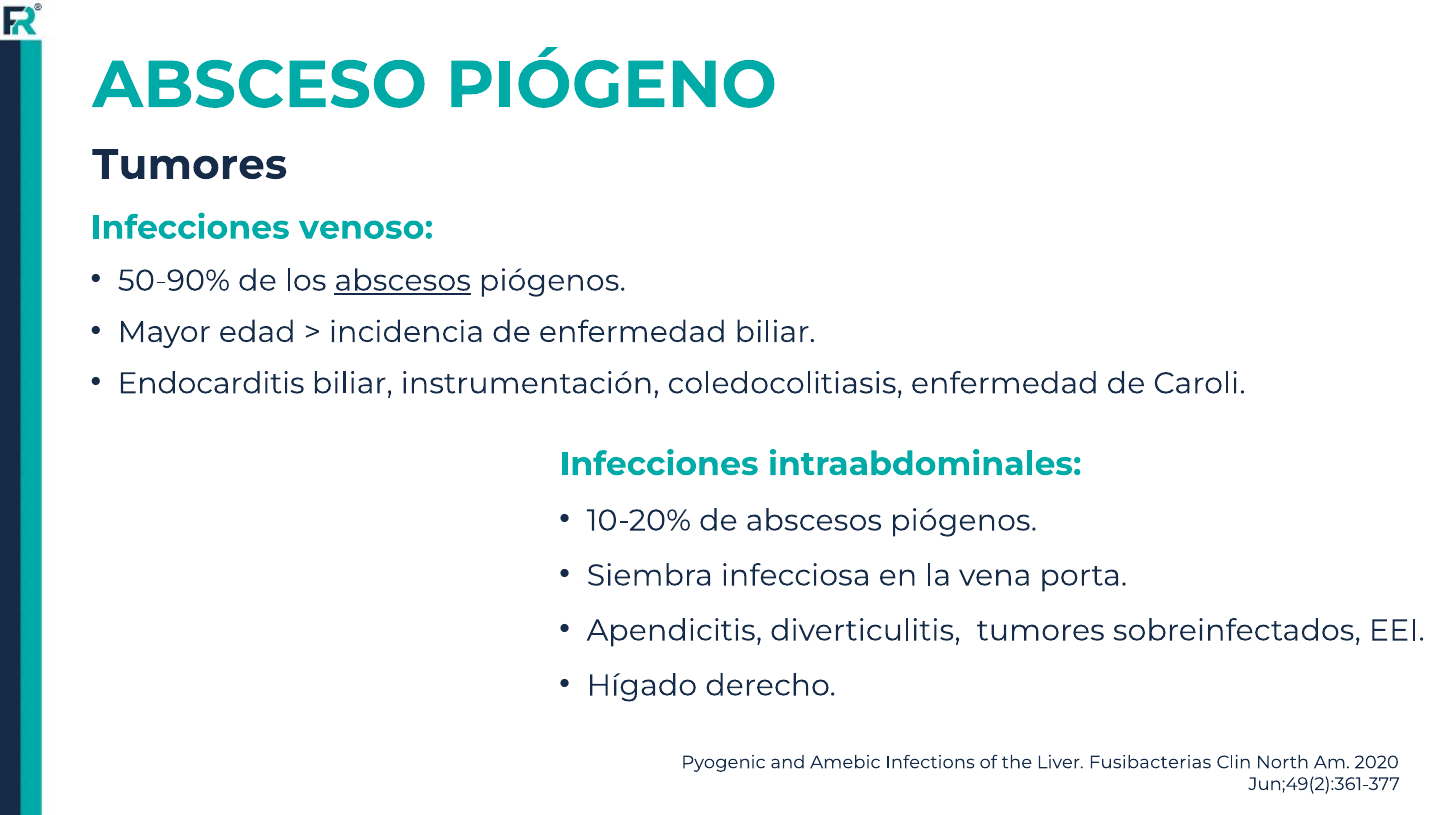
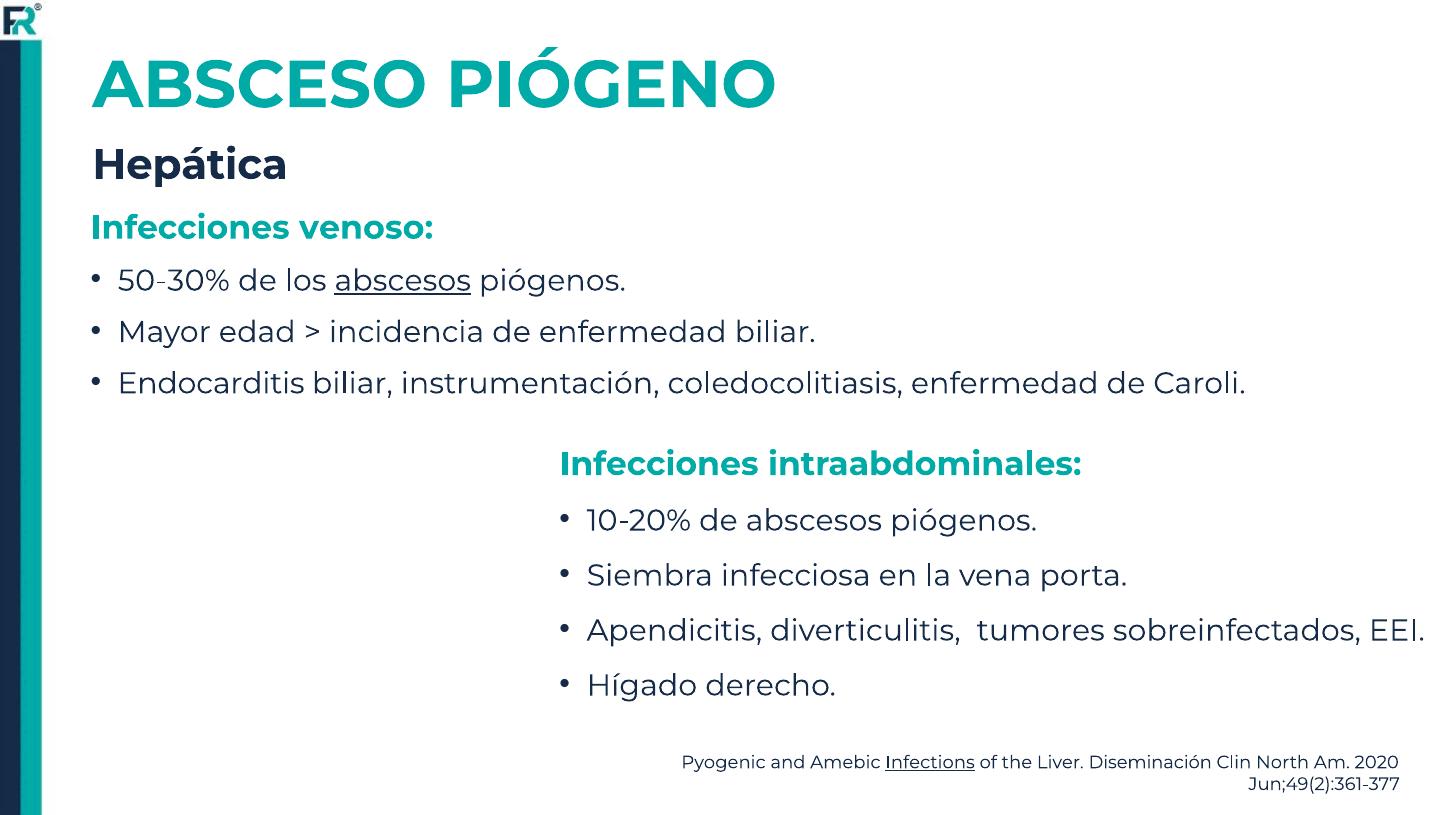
Tumores at (190, 165): Tumores -> Hepática
50-90%: 50-90% -> 50-30%
Infections underline: none -> present
Fusibacterias: Fusibacterias -> Diseminación
